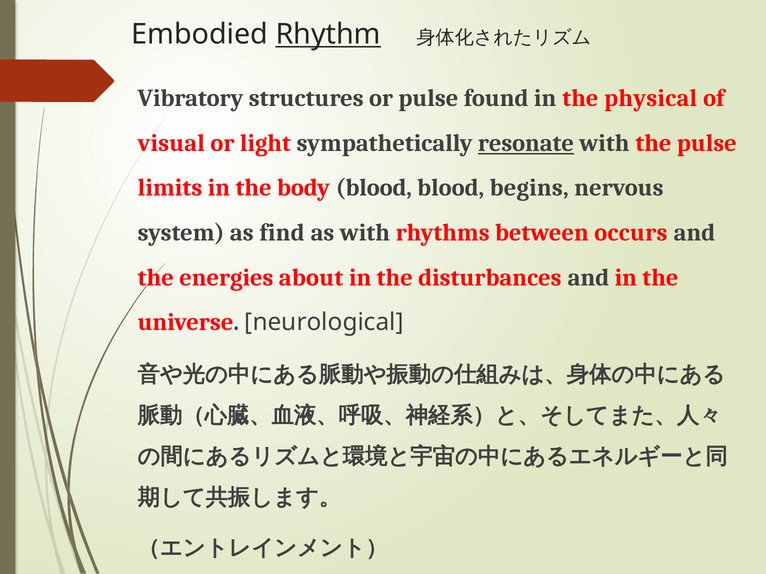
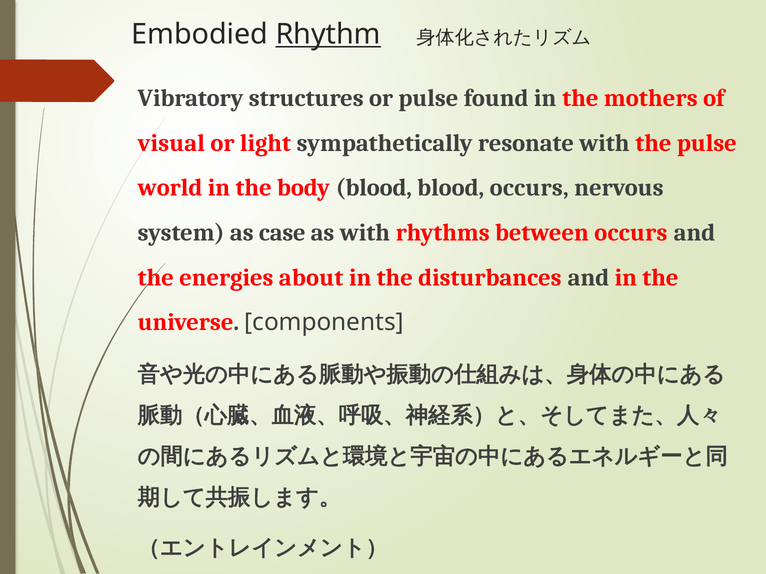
physical: physical -> mothers
resonate underline: present -> none
limits: limits -> world
blood begins: begins -> occurs
find: find -> case
neurological: neurological -> components
